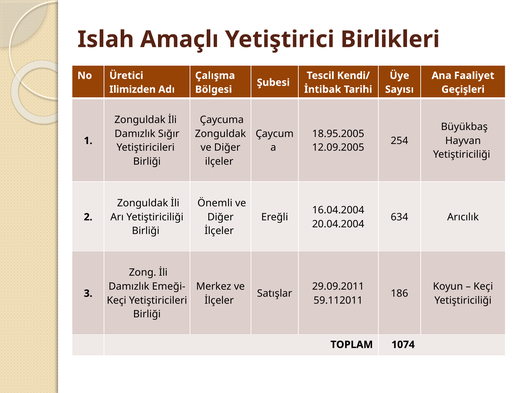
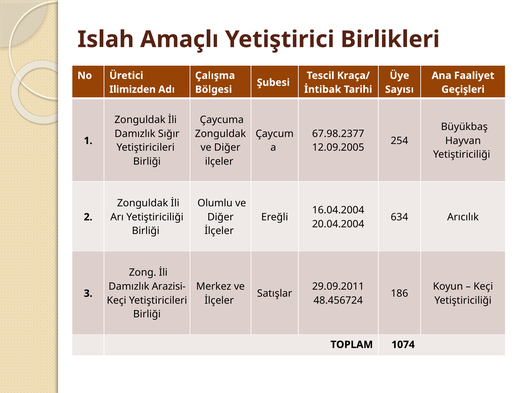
Kendi/: Kendi/ -> Kraça/
18.95.2005: 18.95.2005 -> 67.98.2377
Önemli: Önemli -> Olumlu
Emeği-: Emeği- -> Arazisi-
59.112011: 59.112011 -> 48.456724
